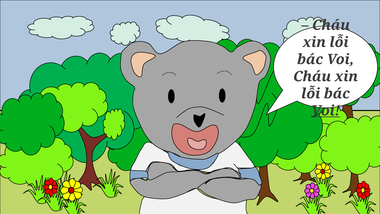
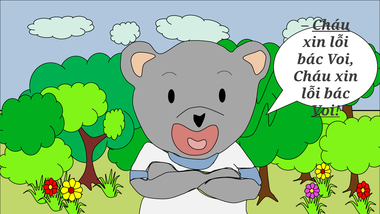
Cháu at (331, 25) underline: none -> present
